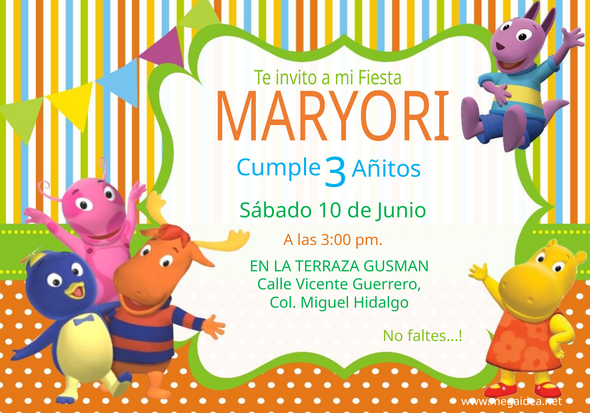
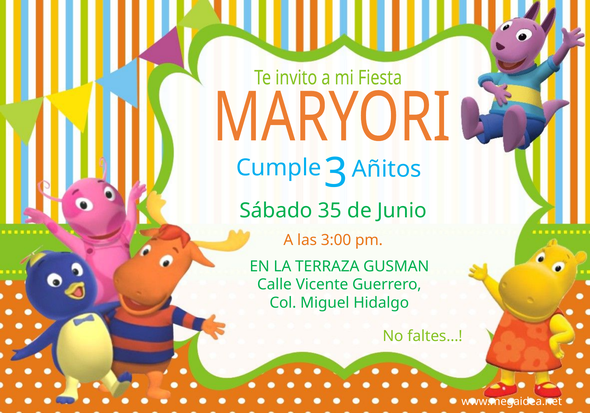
10: 10 -> 35
